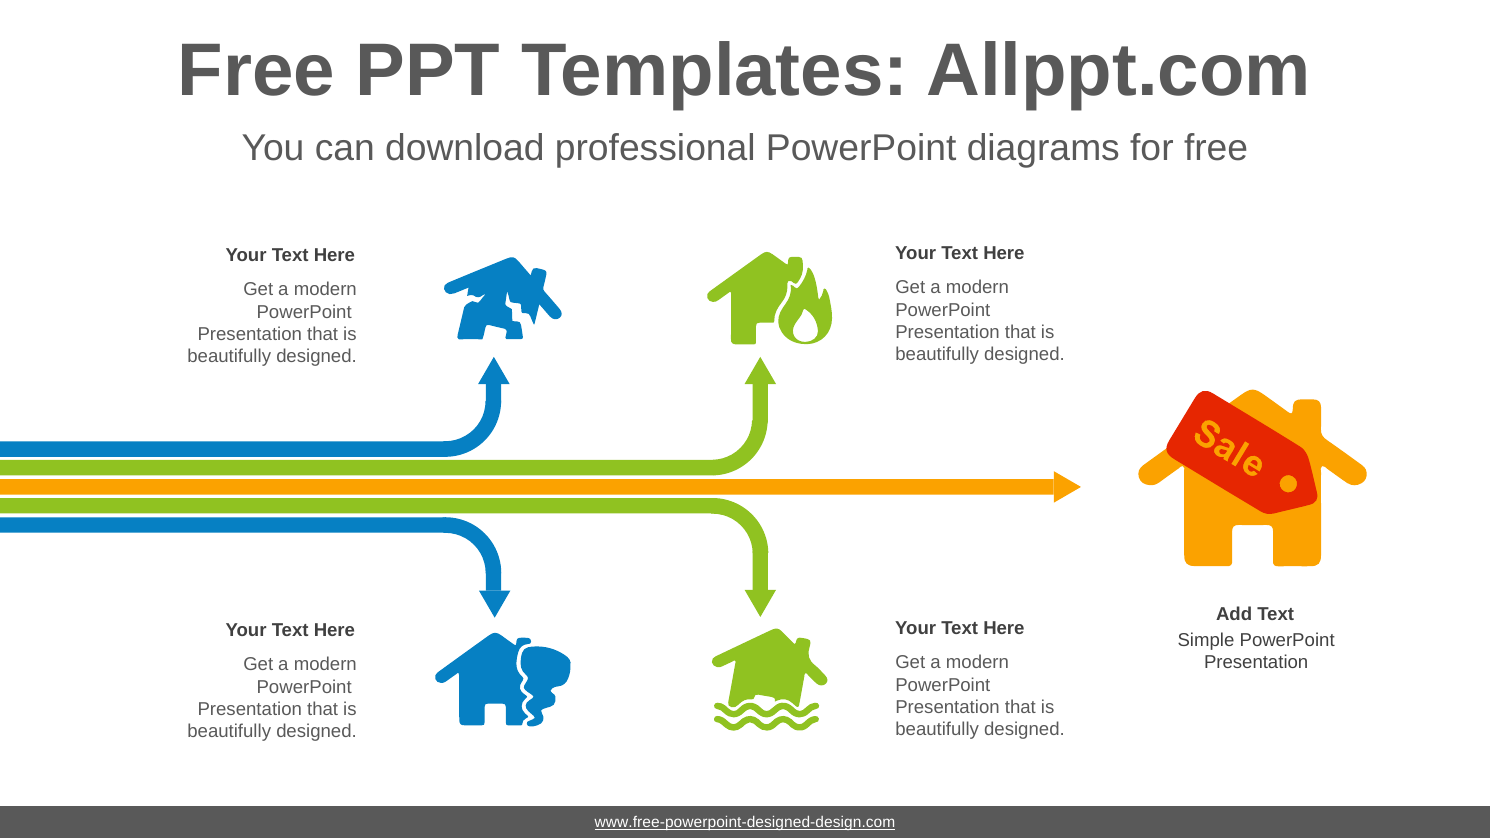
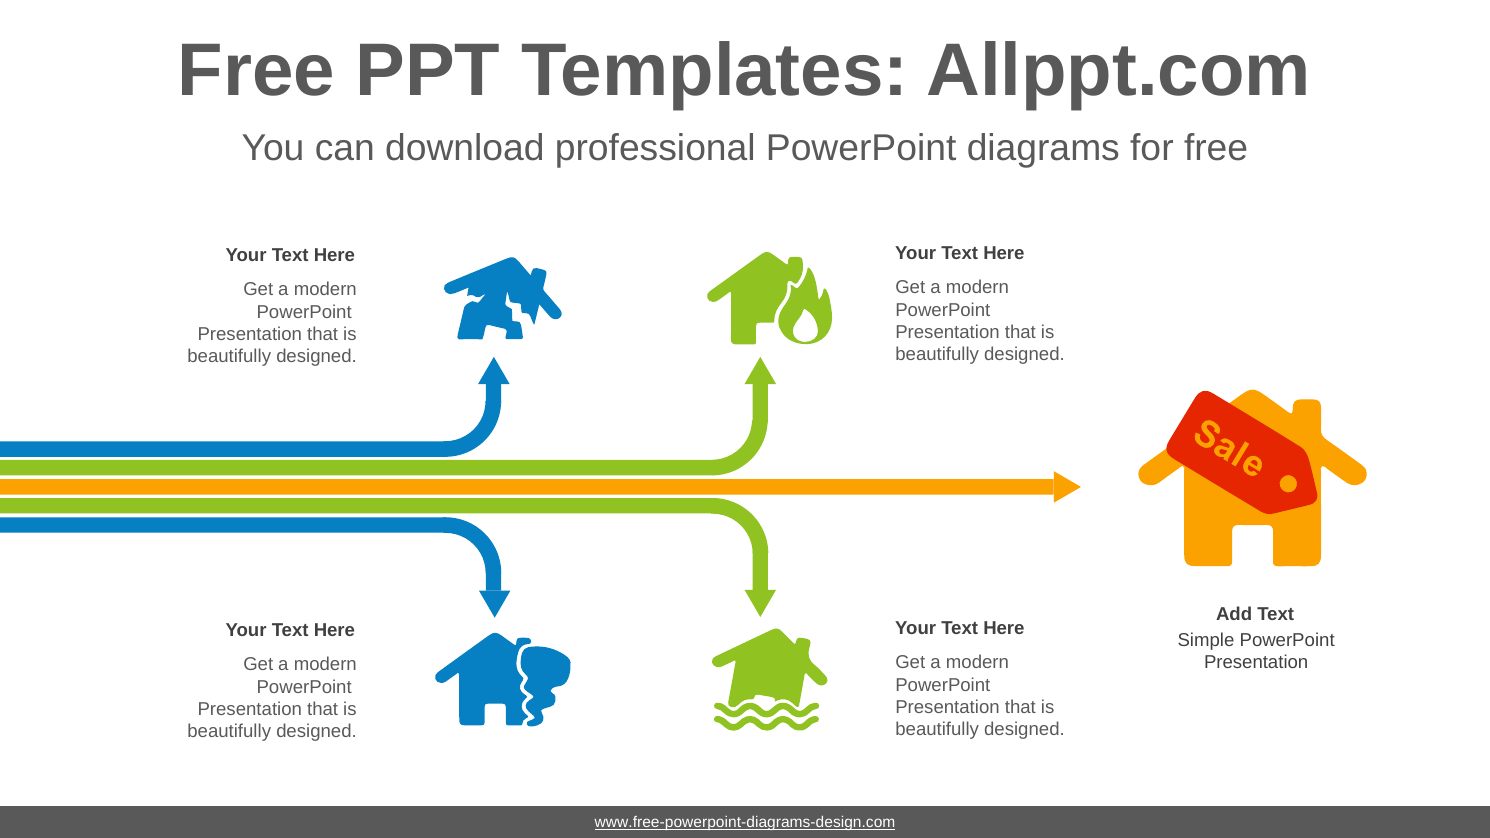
www.free-powerpoint-designed-design.com: www.free-powerpoint-designed-design.com -> www.free-powerpoint-diagrams-design.com
